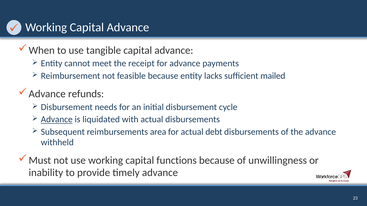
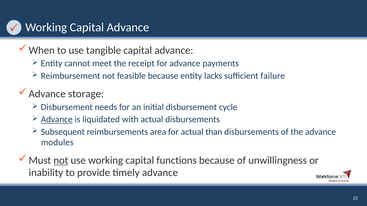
mailed: mailed -> failure
refunds: refunds -> storage
debt: debt -> than
withheld: withheld -> modules
not at (61, 161) underline: none -> present
